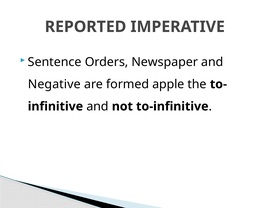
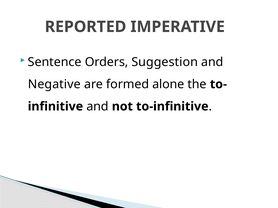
Newspaper: Newspaper -> Suggestion
apple: apple -> alone
